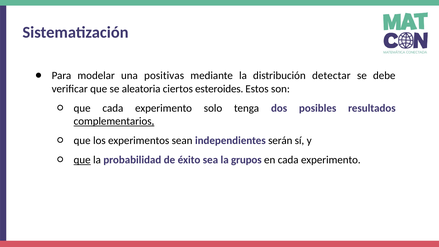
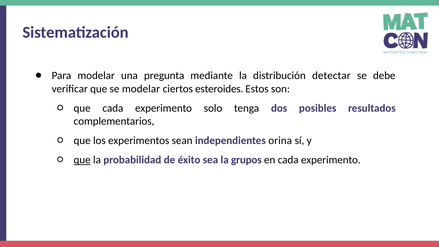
positivas: positivas -> pregunta
se aleatoria: aleatoria -> modelar
complementarios underline: present -> none
serán: serán -> orina
